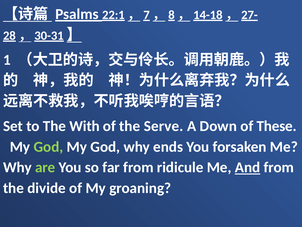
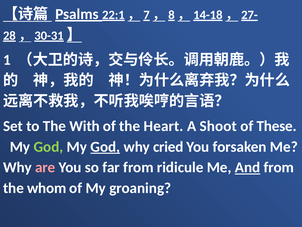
Serve: Serve -> Heart
Down: Down -> Shoot
God at (105, 146) underline: none -> present
ends: ends -> cried
are colour: light green -> pink
divide: divide -> whom
